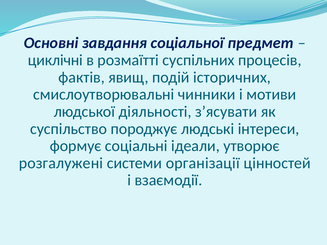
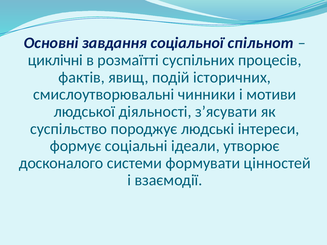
предмет: предмет -> спільнот
розгалужені: розгалужені -> досконалого
організації: організації -> формувати
